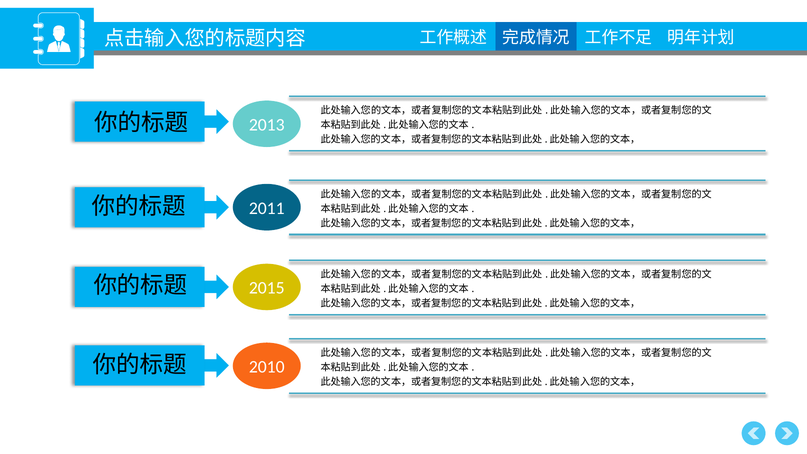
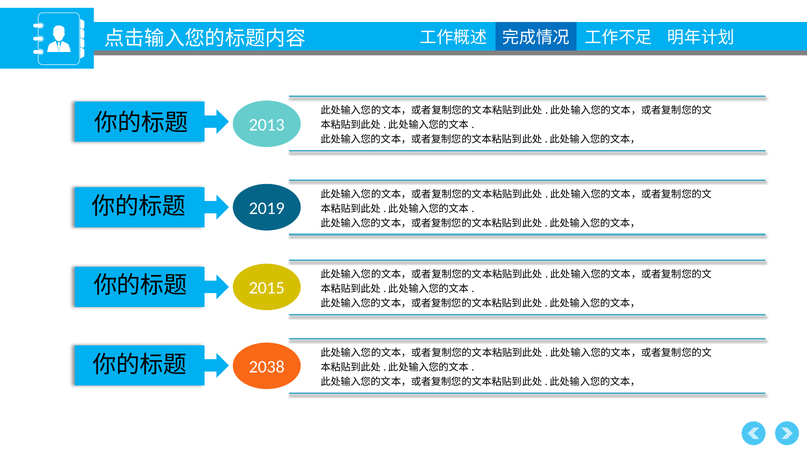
2011: 2011 -> 2019
2010: 2010 -> 2038
